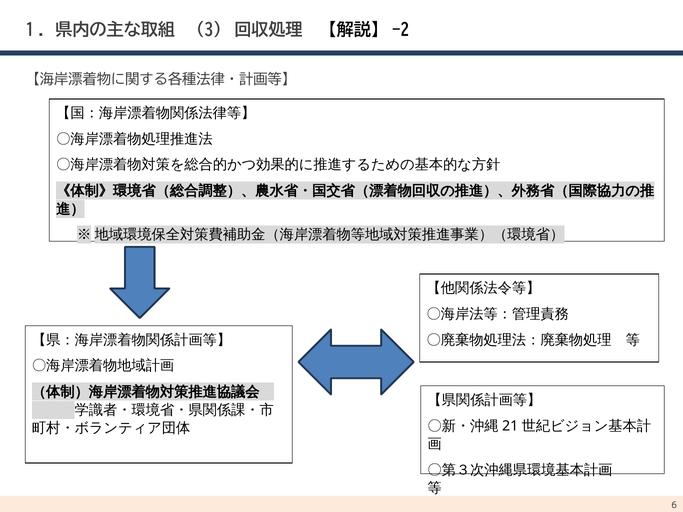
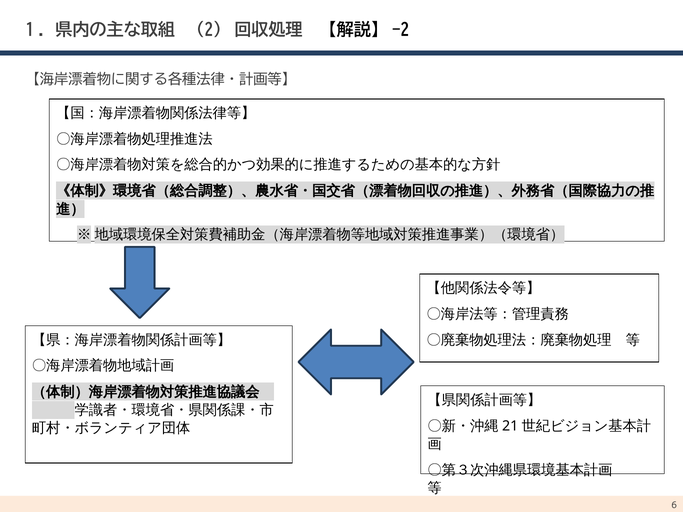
3: 3 -> 2
